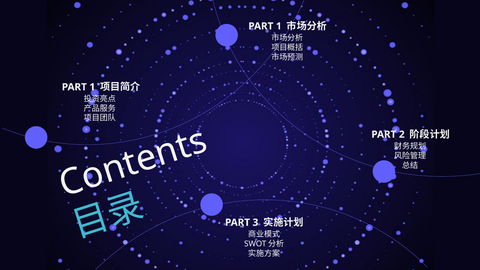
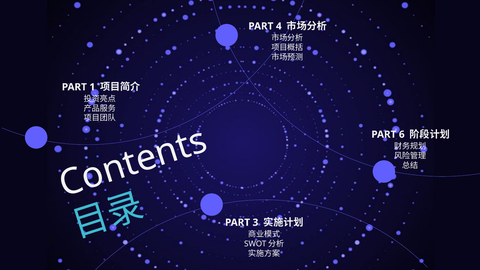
1 at (279, 26): 1 -> 4
2: 2 -> 6
